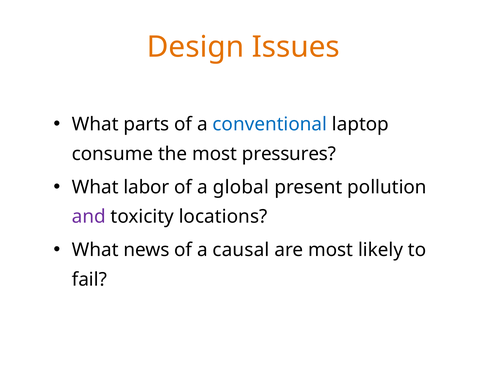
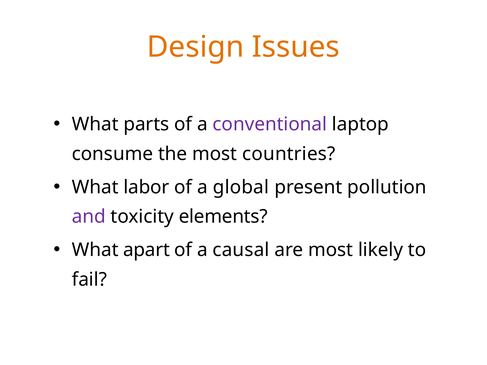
conventional colour: blue -> purple
pressures: pressures -> countries
locations: locations -> elements
news: news -> apart
